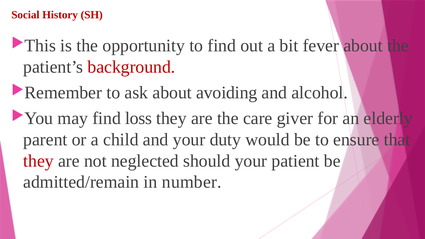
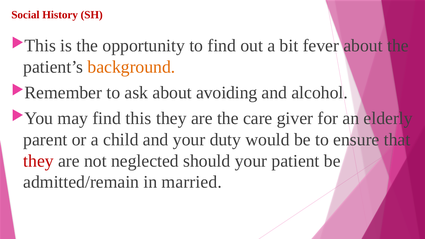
background colour: red -> orange
loss: loss -> this
number: number -> married
